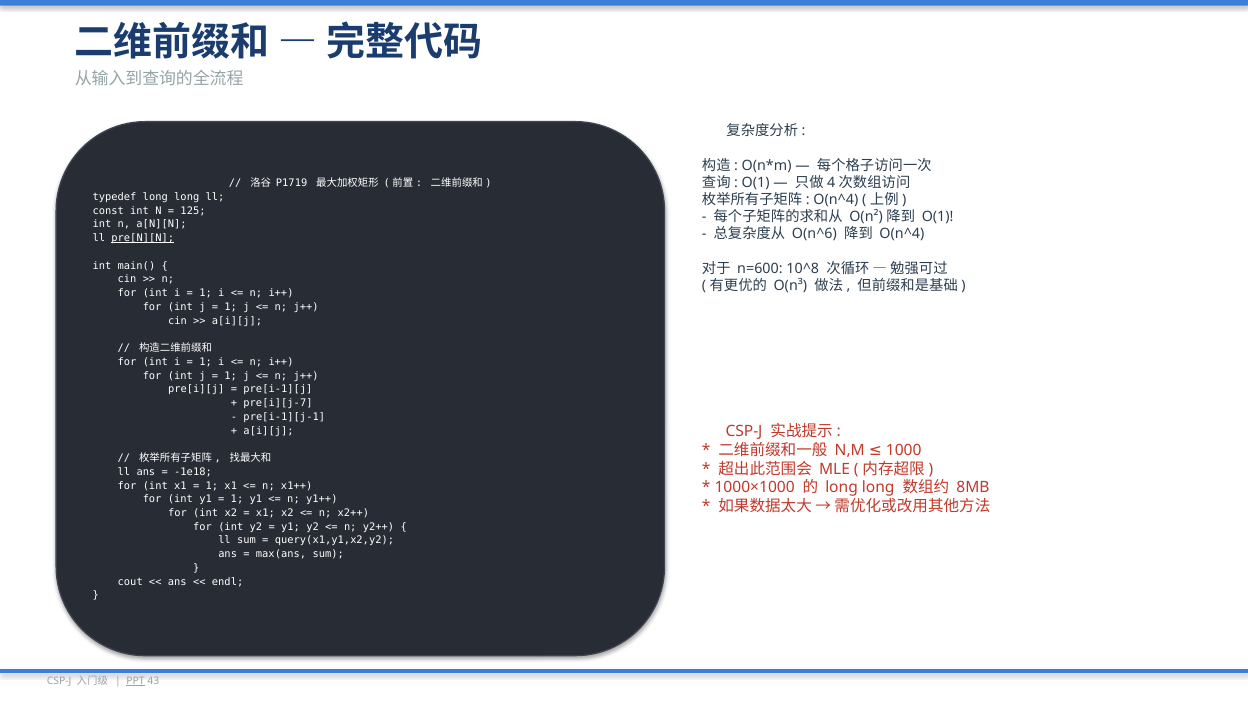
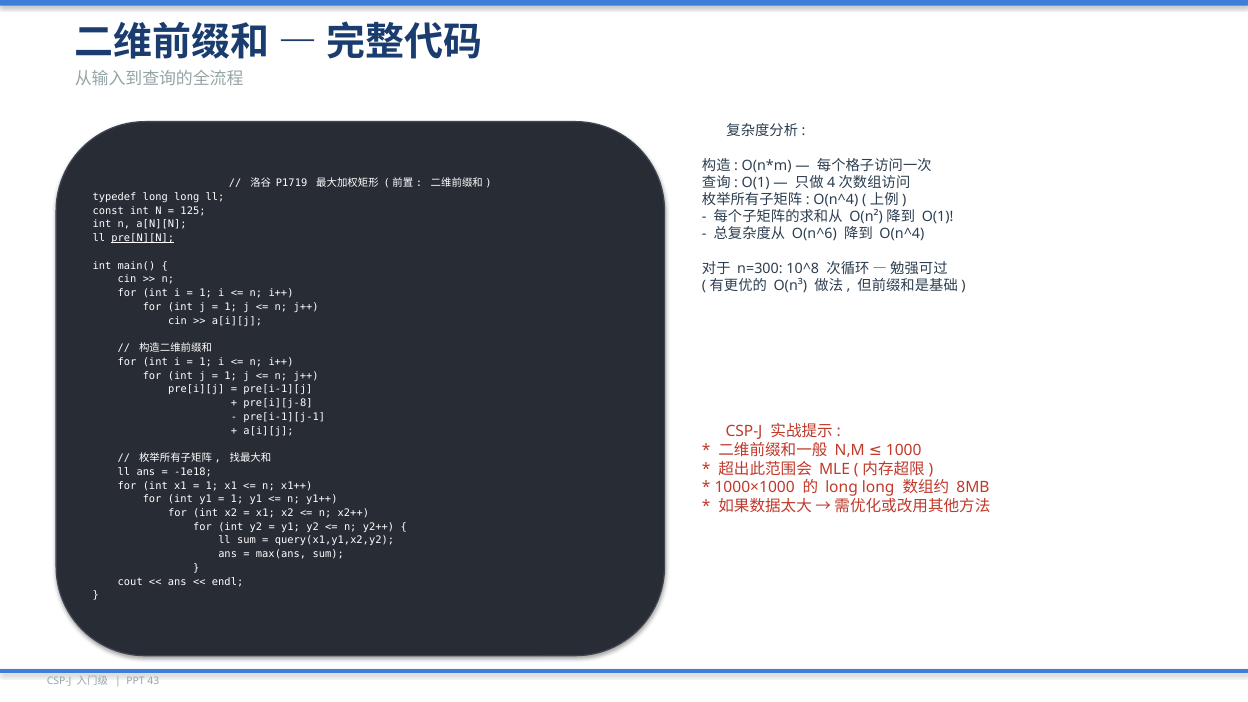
n=600: n=600 -> n=300
pre[i][j-7: pre[i][j-7 -> pre[i][j-8
PPT underline: present -> none
